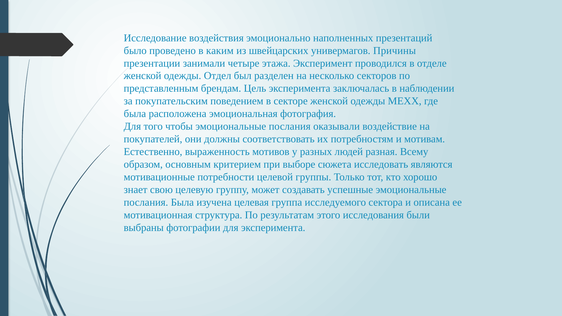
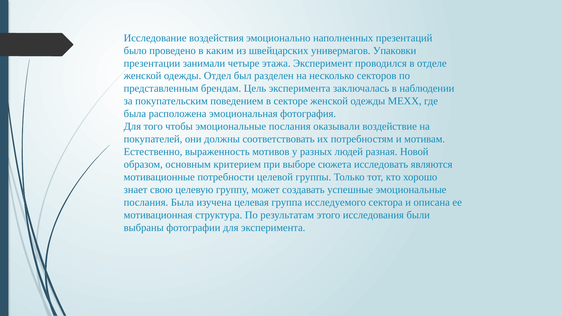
Причины: Причины -> Упаковки
Всему: Всему -> Новой
